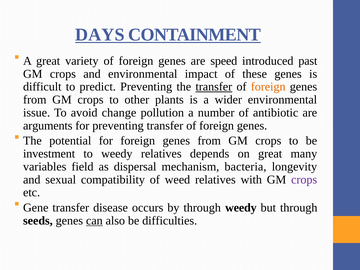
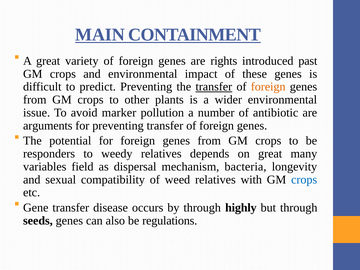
DAYS: DAYS -> MAIN
speed: speed -> rights
change: change -> marker
investment: investment -> responders
crops at (304, 180) colour: purple -> blue
through weedy: weedy -> highly
can underline: present -> none
difficulties: difficulties -> regulations
